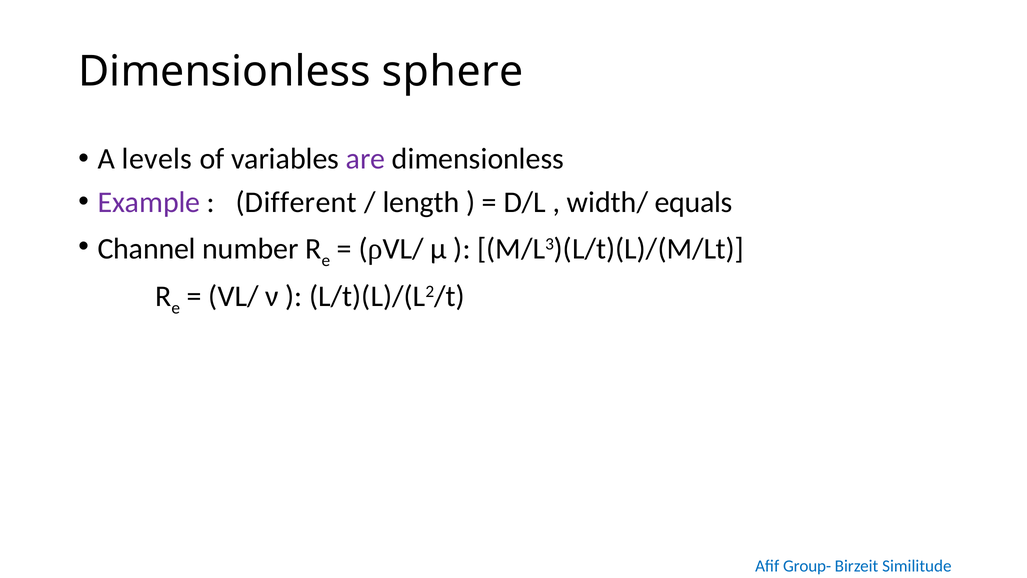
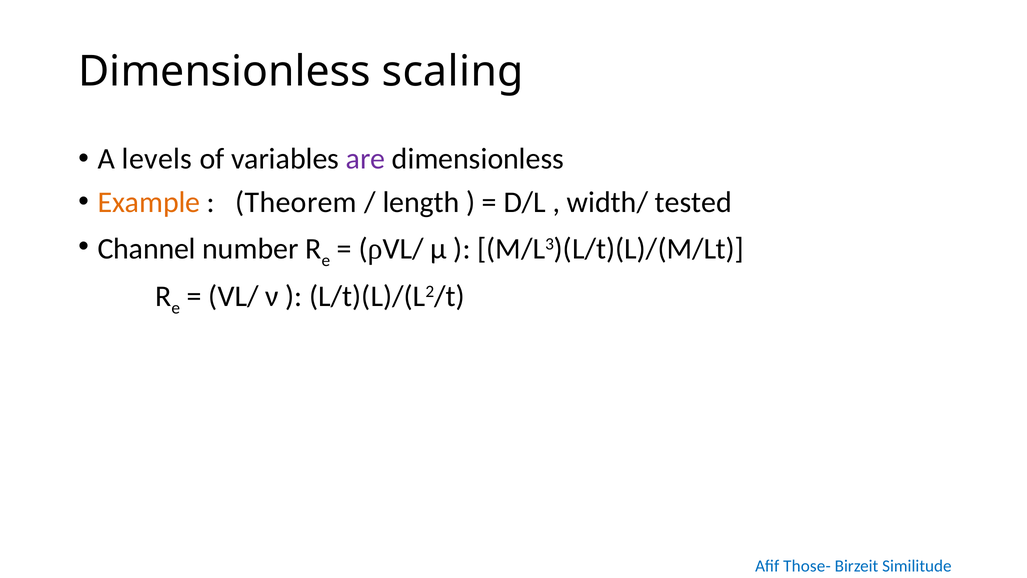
sphere: sphere -> scaling
Example colour: purple -> orange
Different: Different -> Theorem
equals: equals -> tested
Group-: Group- -> Those-
